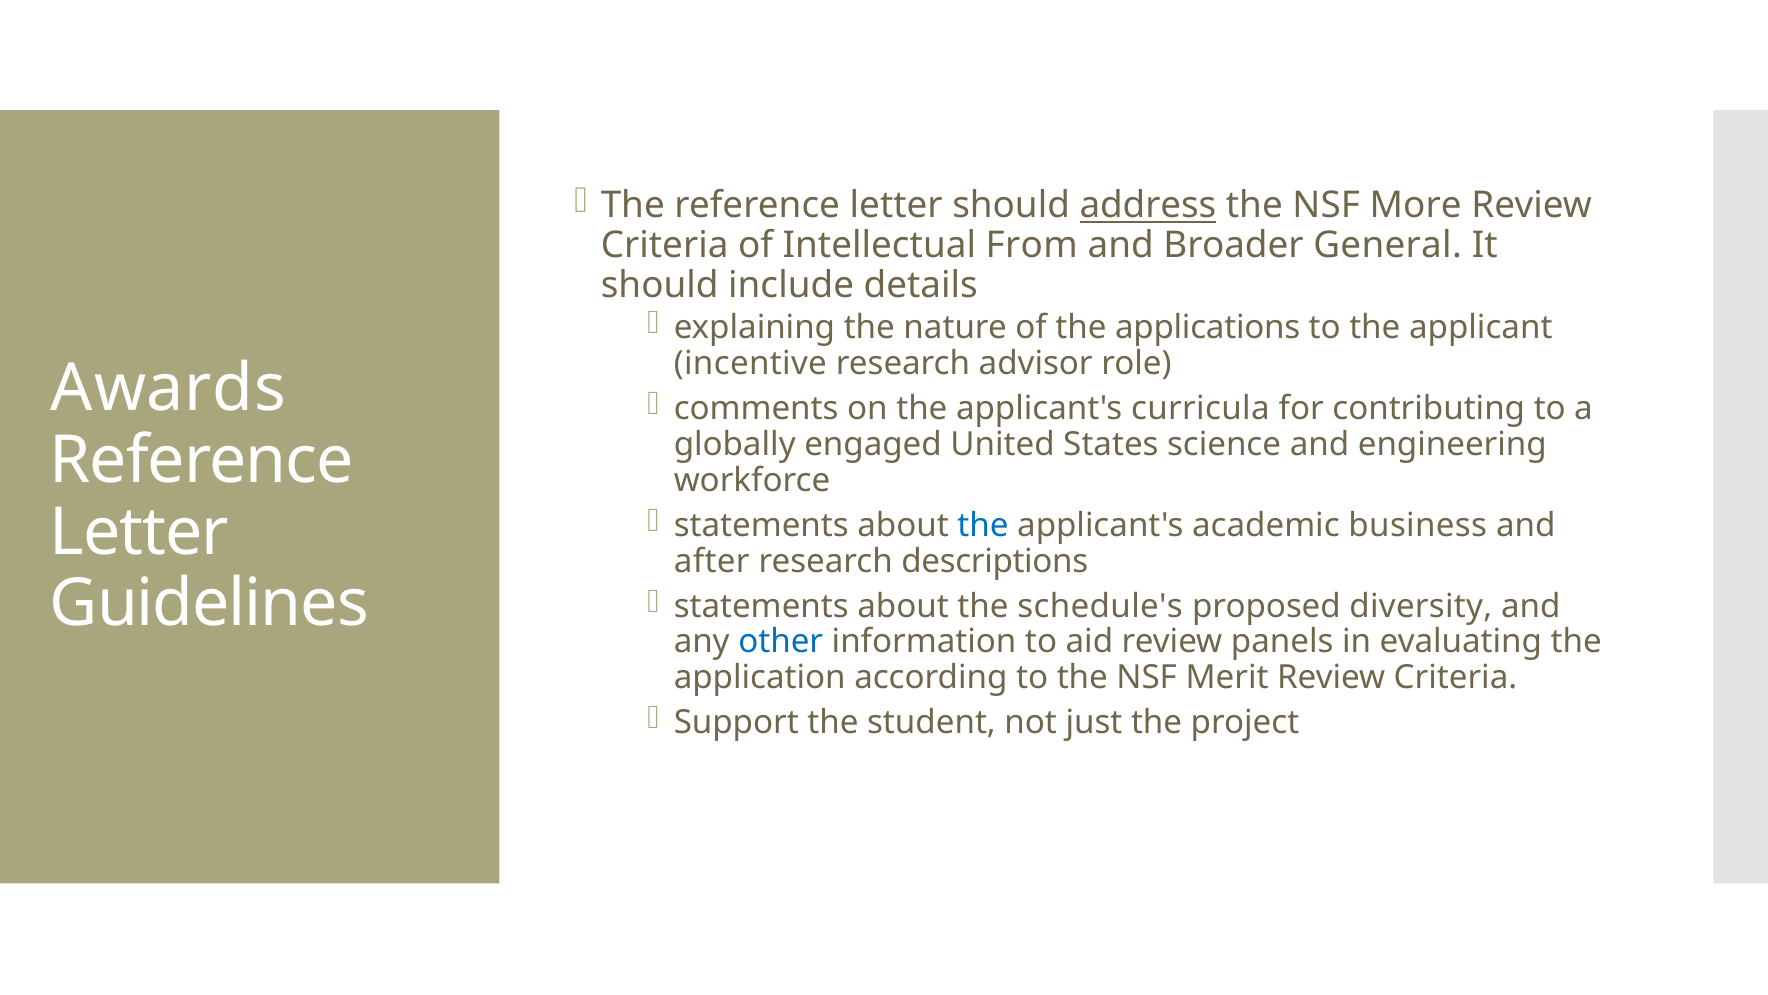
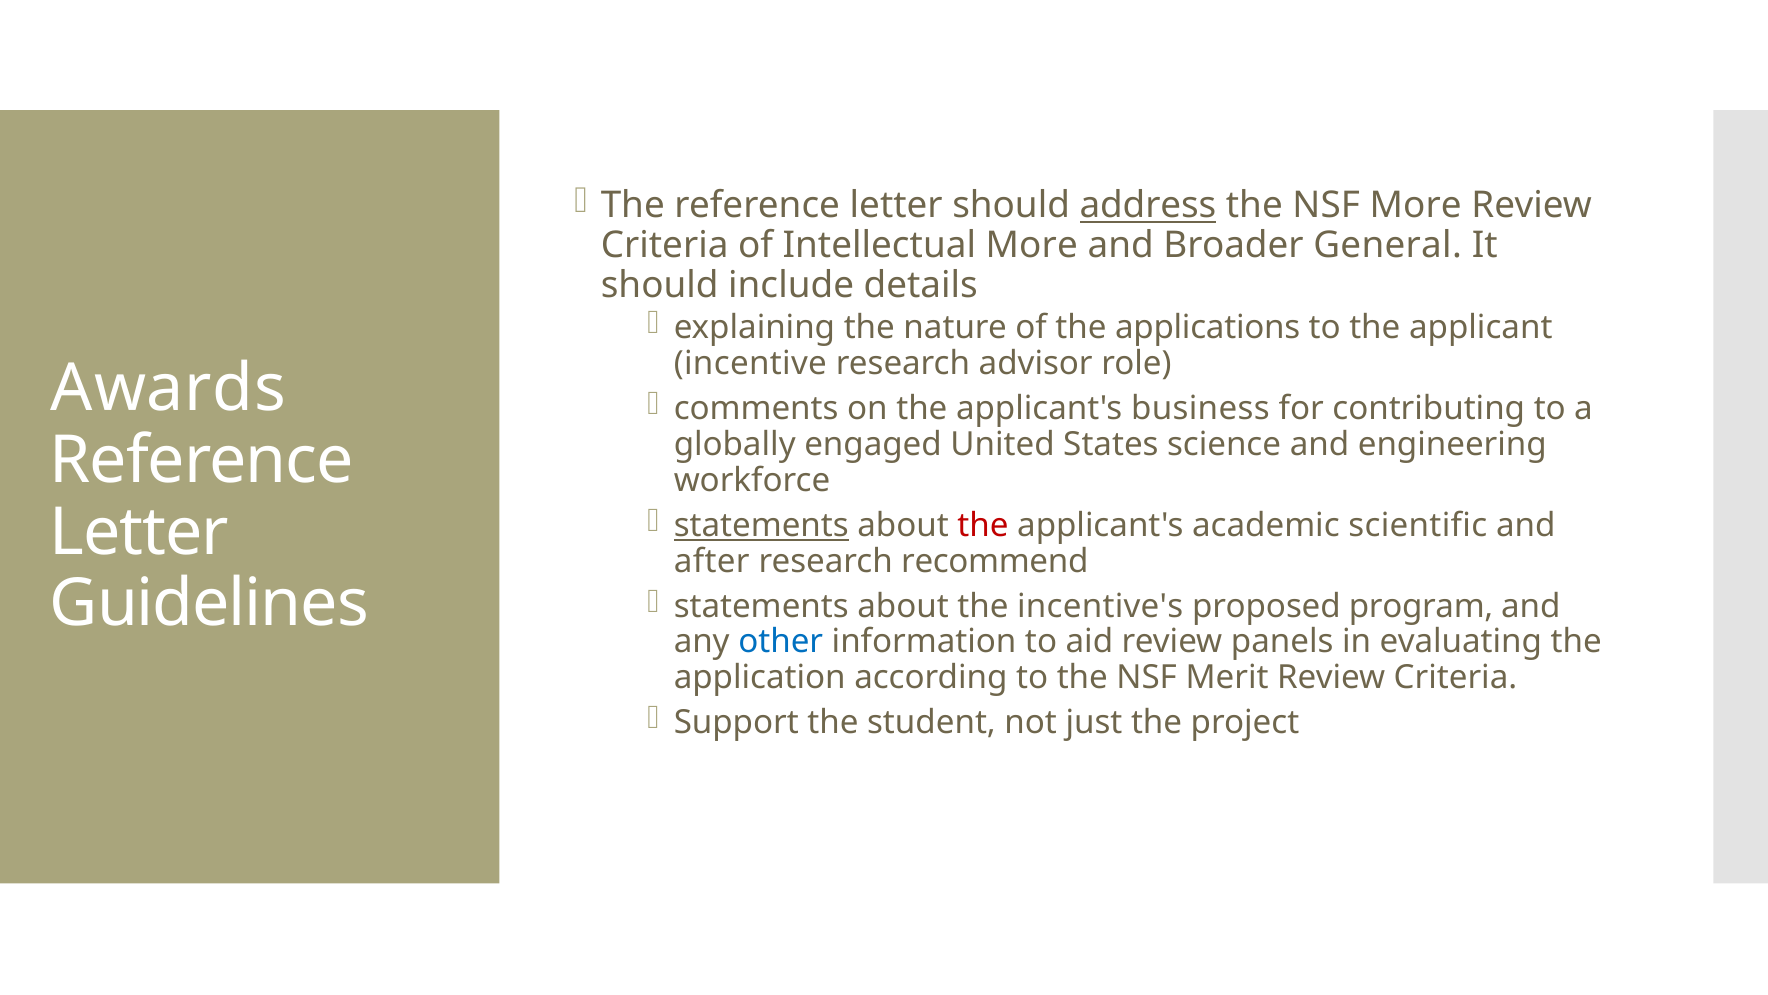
Intellectual From: From -> More
curricula: curricula -> business
statements at (761, 525) underline: none -> present
the at (983, 525) colour: blue -> red
business: business -> scientific
descriptions: descriptions -> recommend
schedule's: schedule's -> incentive's
diversity: diversity -> program
